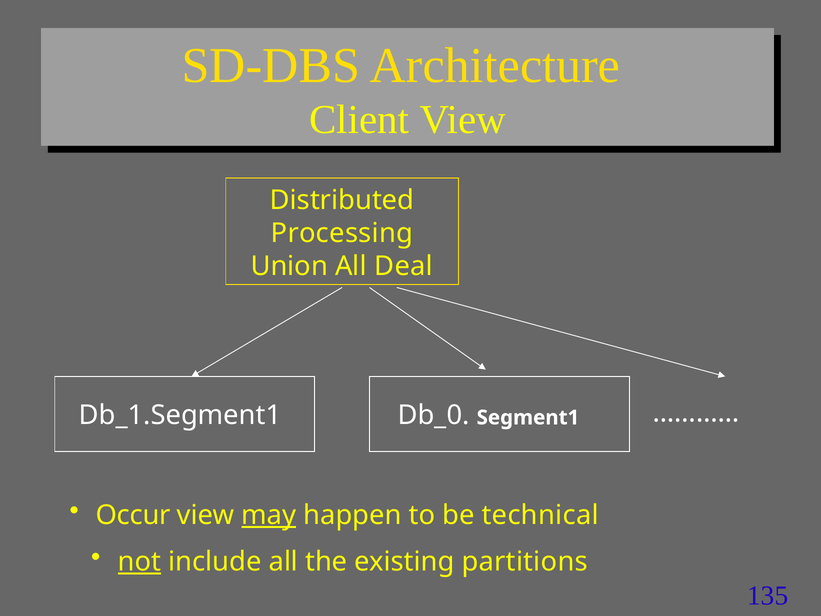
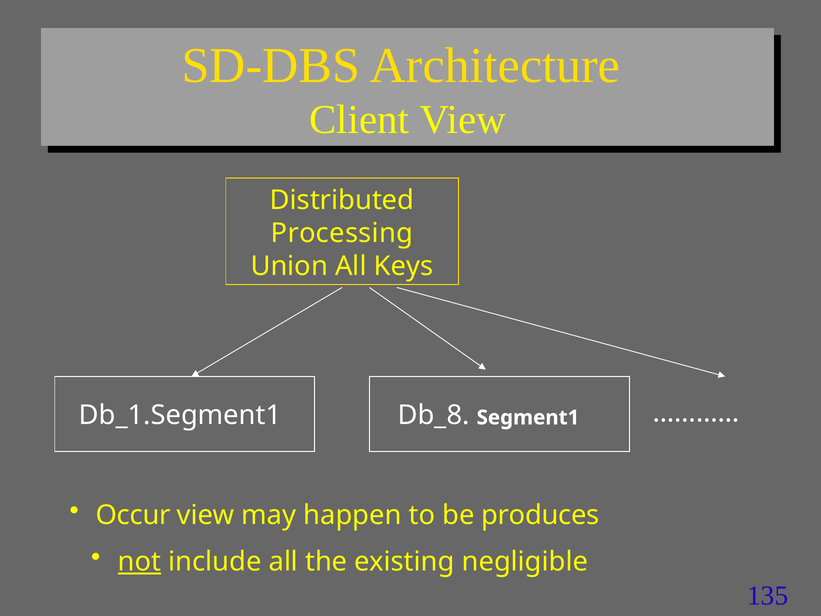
Deal: Deal -> Keys
Db_0: Db_0 -> Db_8
may underline: present -> none
technical: technical -> produces
partitions: partitions -> negligible
